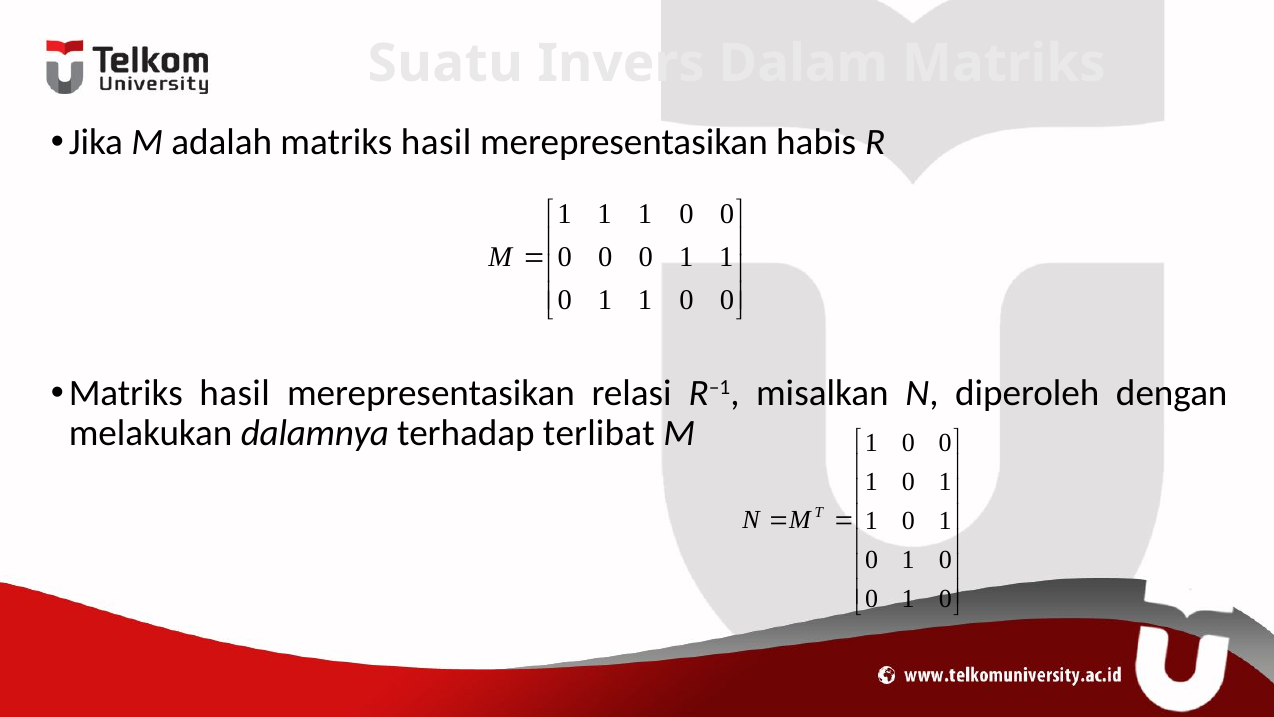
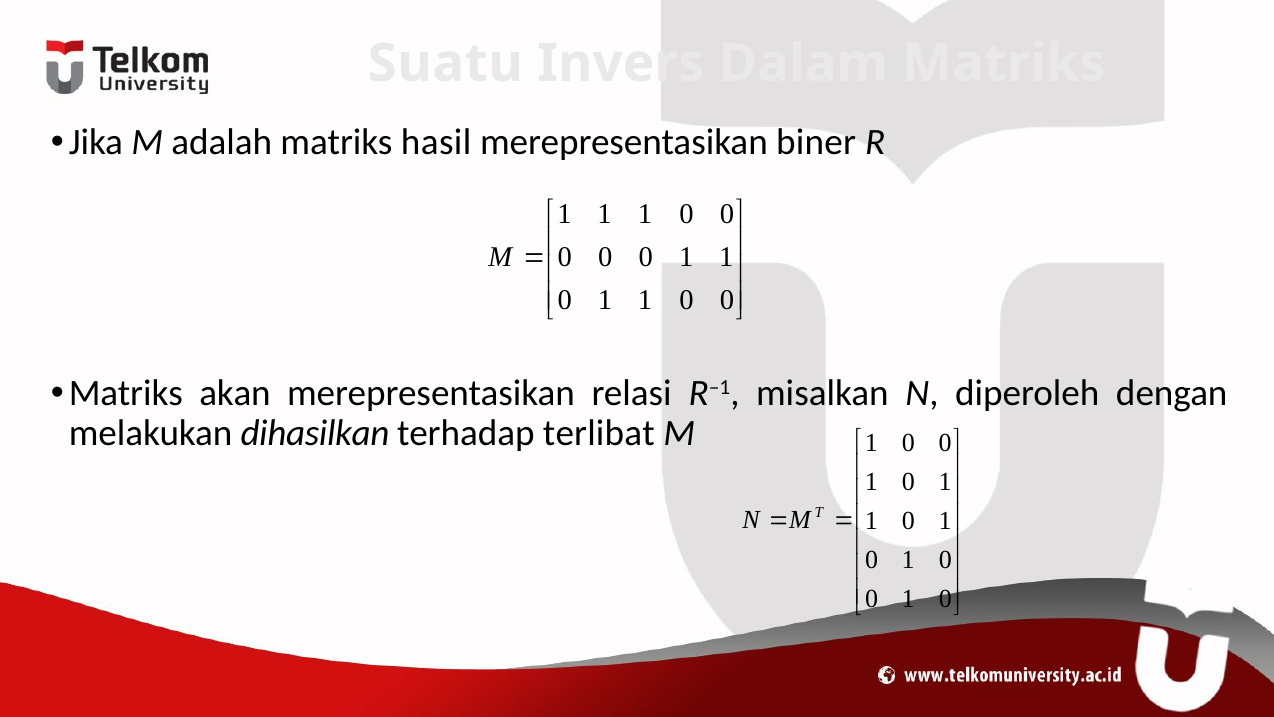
habis: habis -> biner
hasil at (235, 393): hasil -> akan
dalamnya: dalamnya -> dihasilkan
